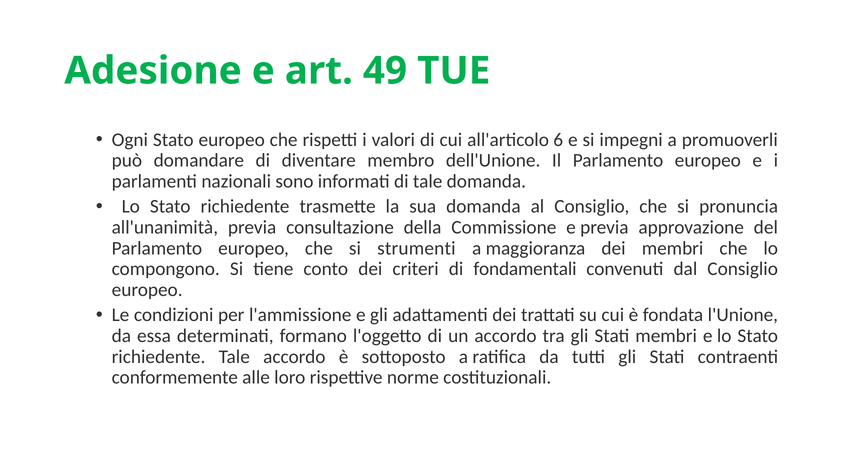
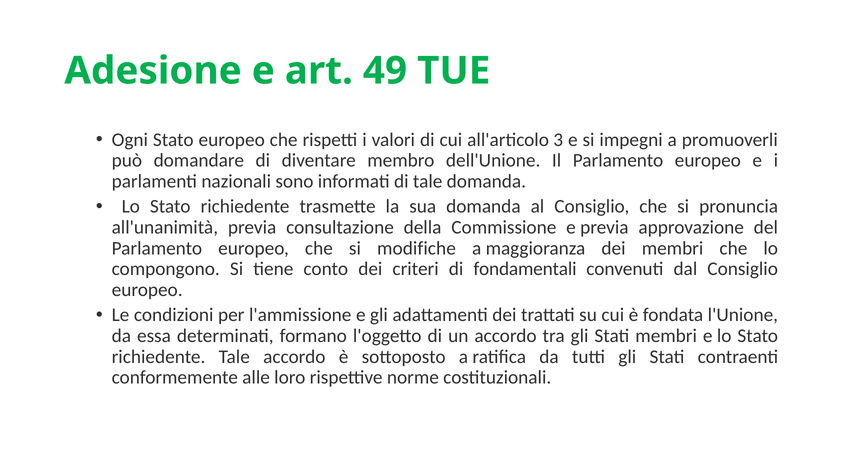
6: 6 -> 3
strumenti: strumenti -> modifiche
